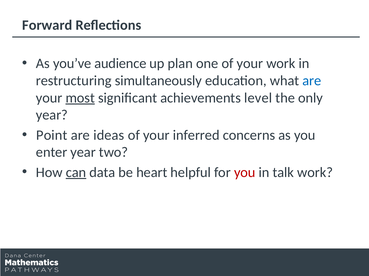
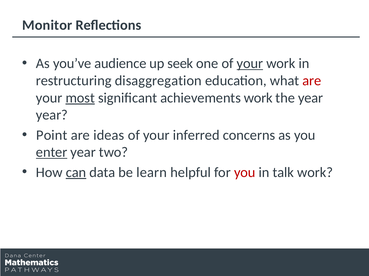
Forward: Forward -> Monitor
plan: plan -> seek
your at (250, 64) underline: none -> present
simultaneously: simultaneously -> disaggregation
are at (312, 81) colour: blue -> red
achievements level: level -> work
the only: only -> year
enter underline: none -> present
heart: heart -> learn
